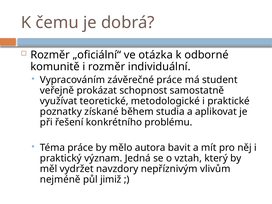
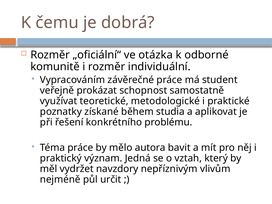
jimiž: jimiž -> určit
